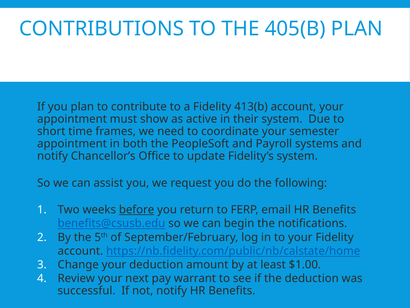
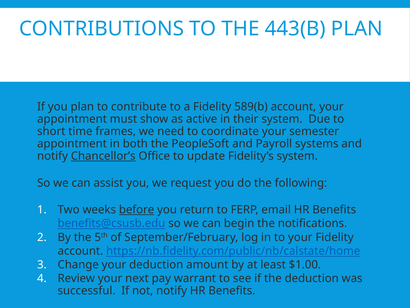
405(B: 405(B -> 443(B
413(b: 413(b -> 589(b
Chancellor’s underline: none -> present
